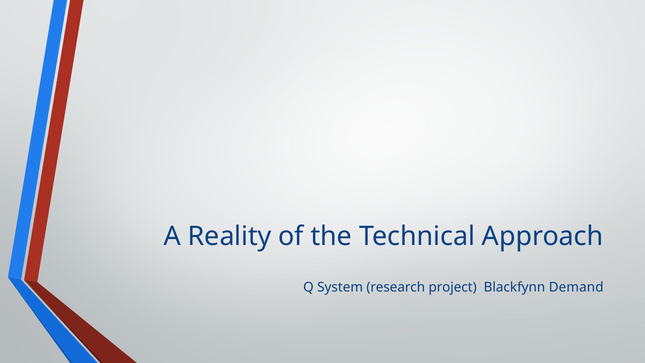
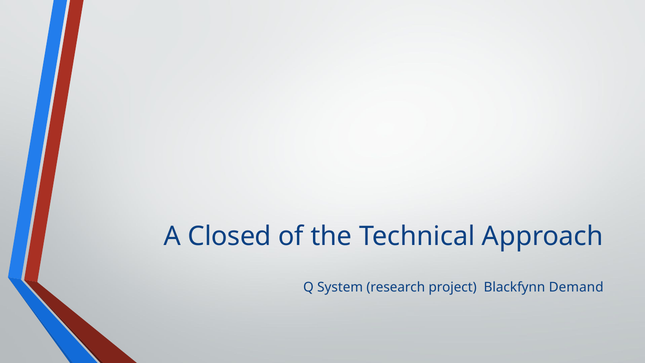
Reality: Reality -> Closed
